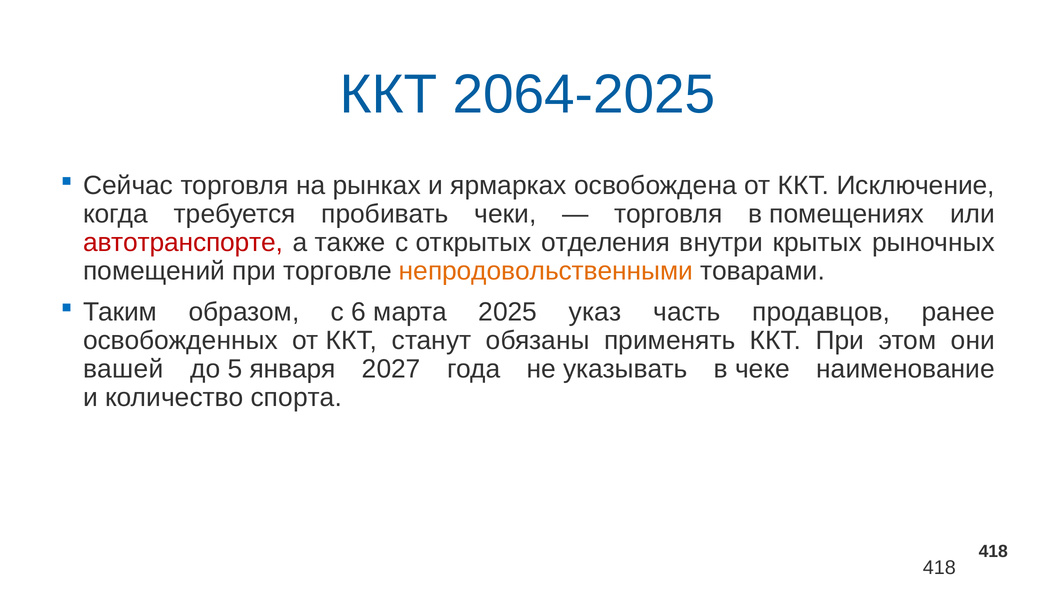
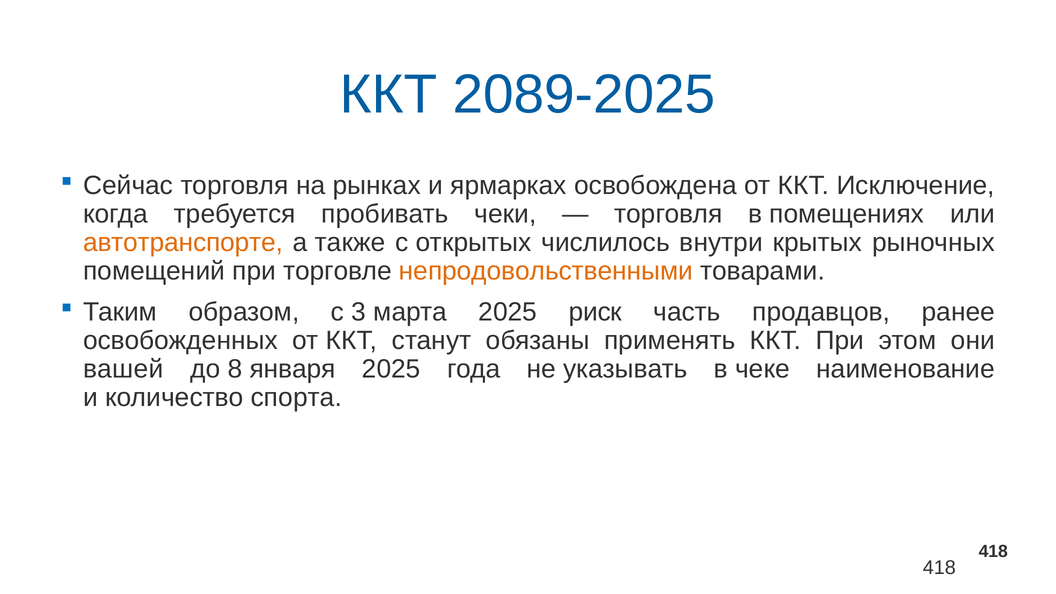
2064-2025: 2064-2025 -> 2089-2025
автотранспорте colour: red -> orange
отделения: отделения -> числилось
6: 6 -> 3
указ: указ -> риск
5: 5 -> 8
января 2027: 2027 -> 2025
